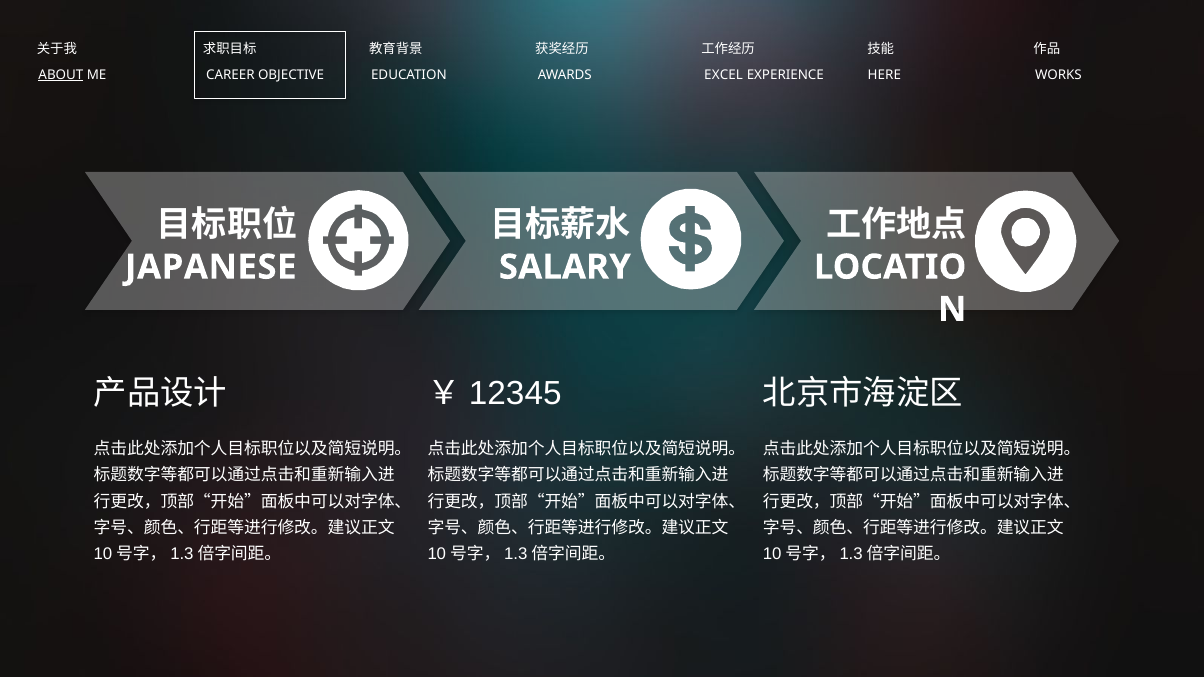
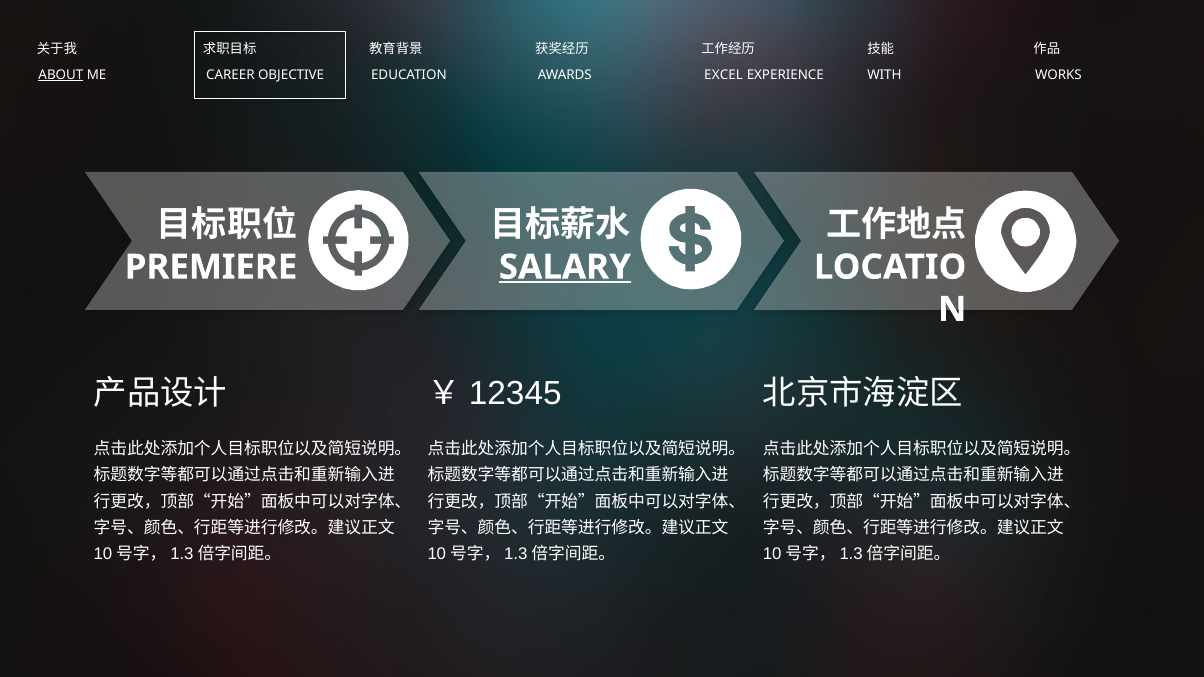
HERE: HERE -> WITH
JAPANESE: JAPANESE -> PREMIERE
SALARY underline: none -> present
